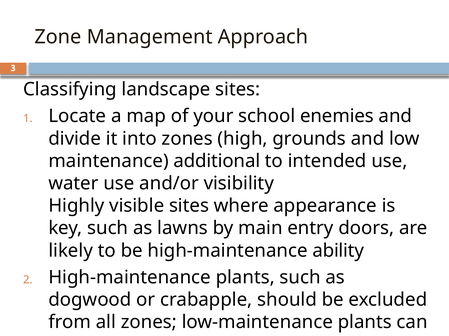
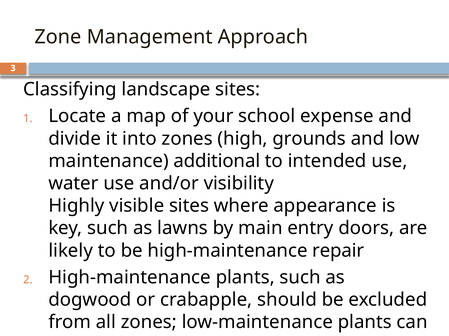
enemies: enemies -> expense
ability: ability -> repair
